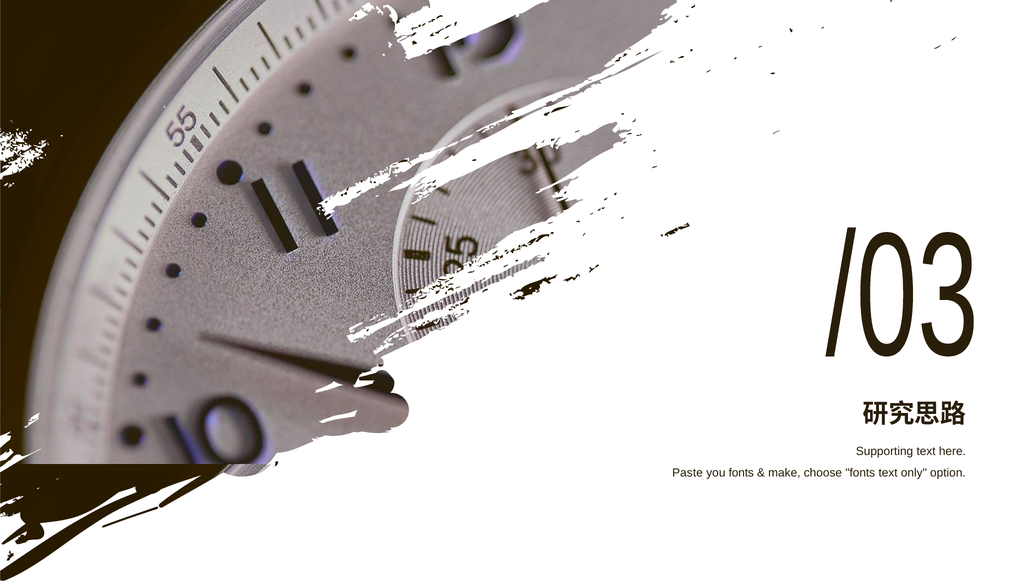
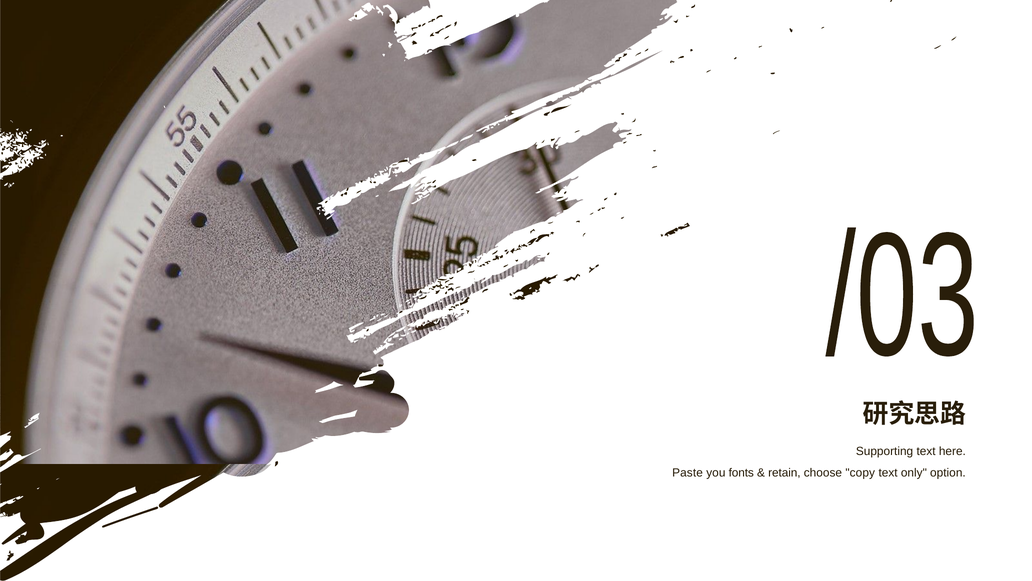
make: make -> retain
choose fonts: fonts -> copy
